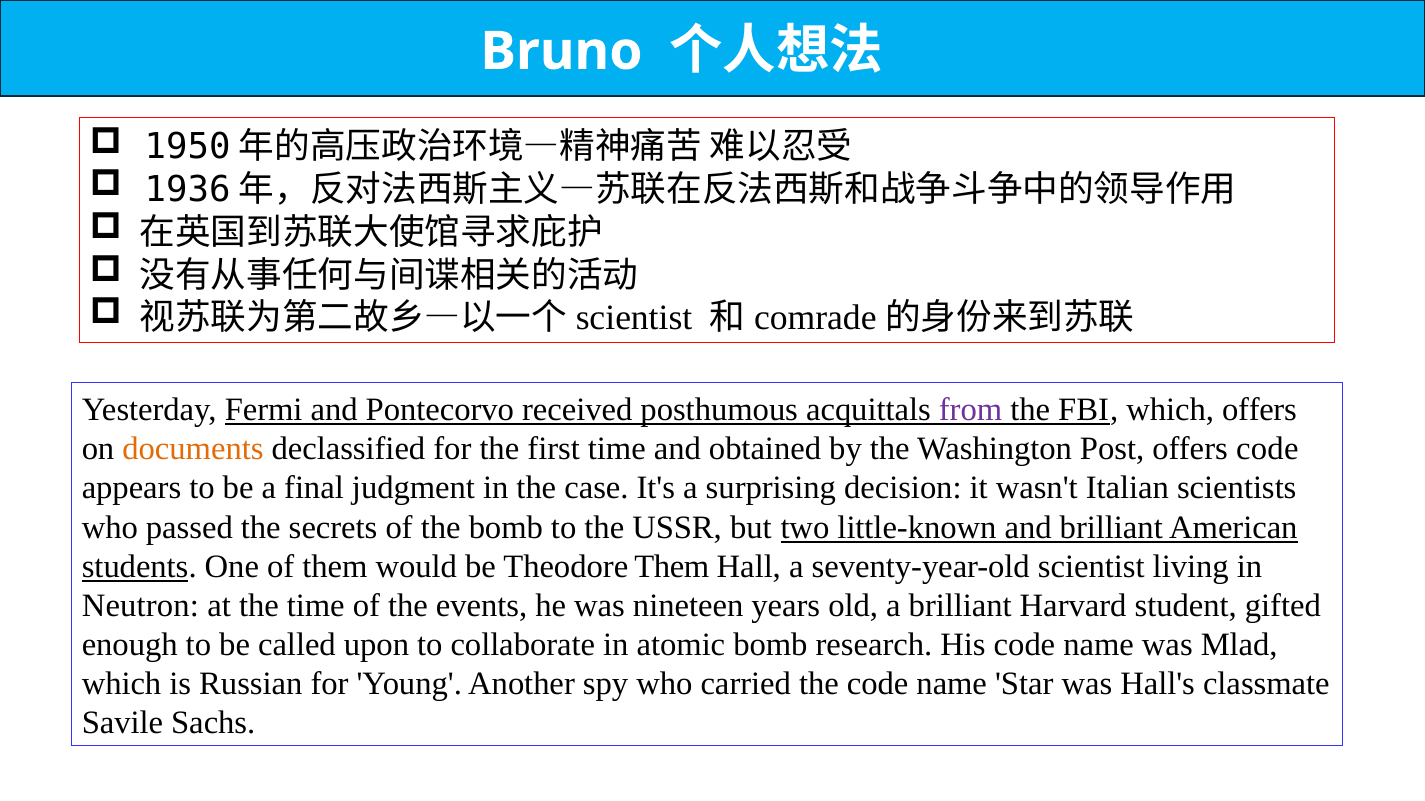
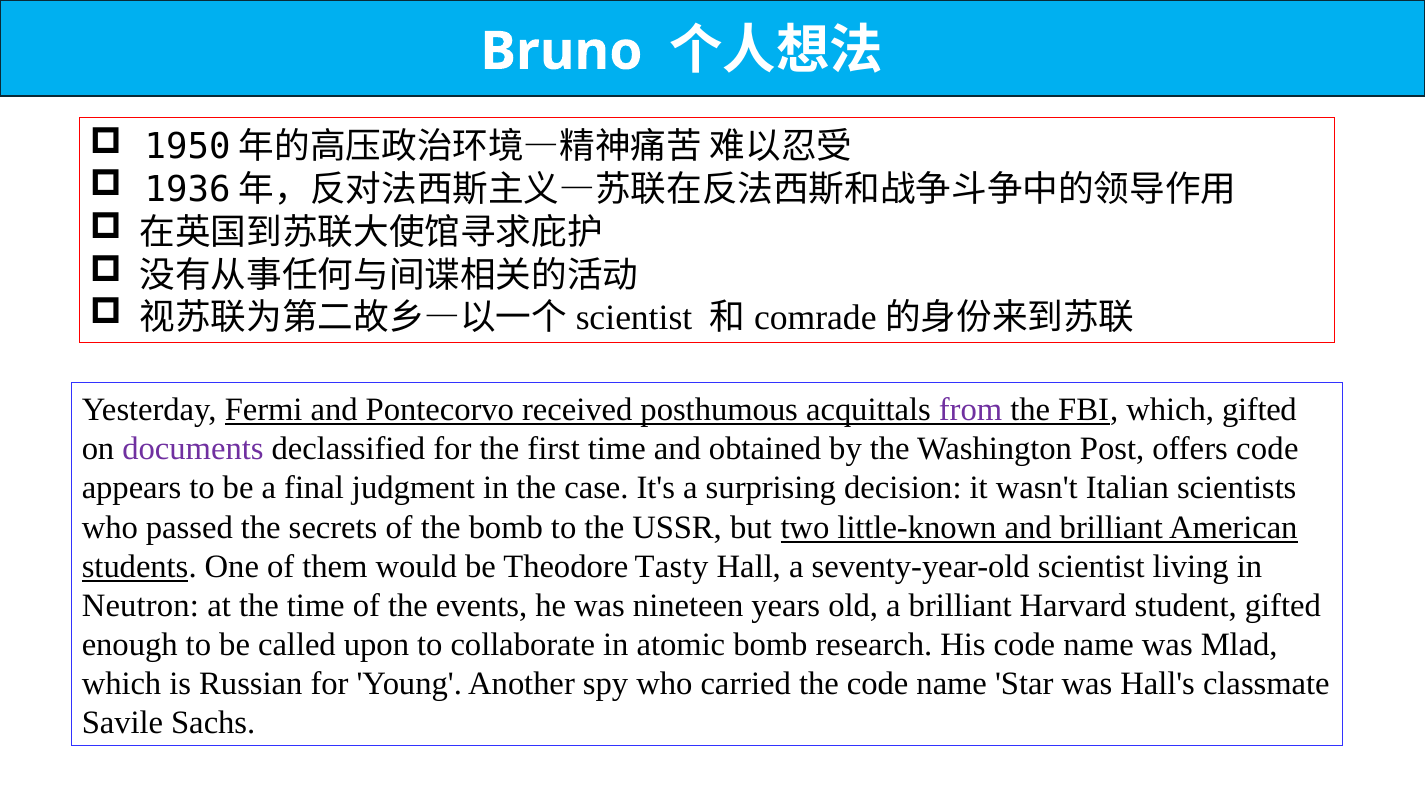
which offers: offers -> gifted
documents colour: orange -> purple
Theodore Them: Them -> Tasty
